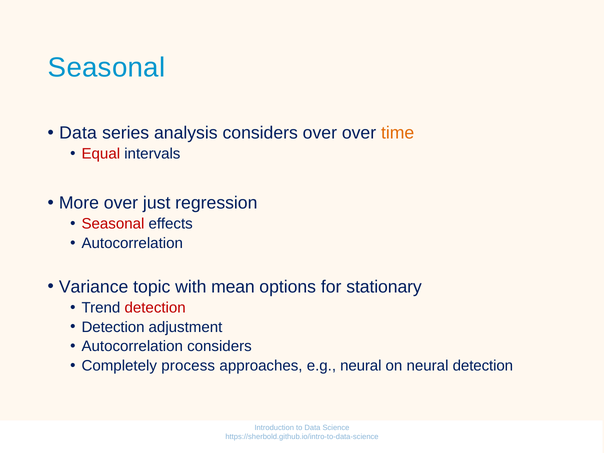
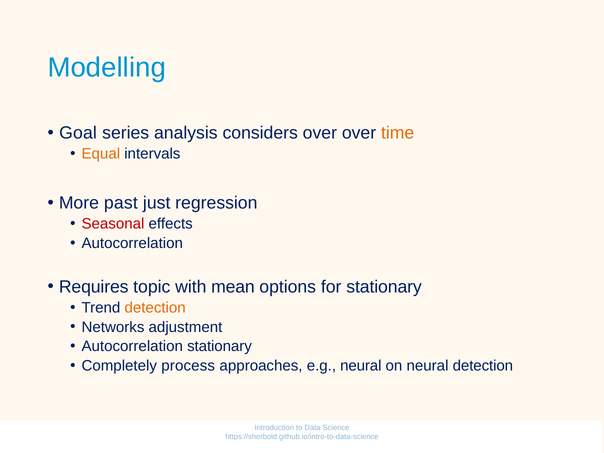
Seasonal at (107, 68): Seasonal -> Modelling
Data at (78, 133): Data -> Goal
Equal colour: red -> orange
More over: over -> past
Variance: Variance -> Requires
detection at (155, 308) colour: red -> orange
Detection at (113, 327): Detection -> Networks
Autocorrelation considers: considers -> stationary
